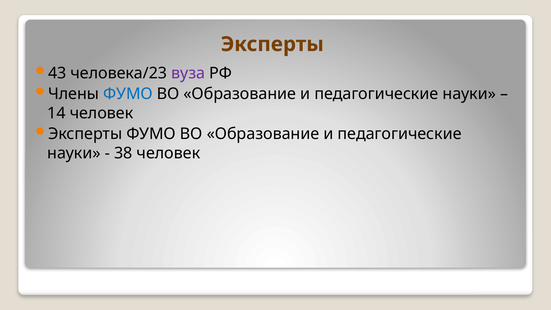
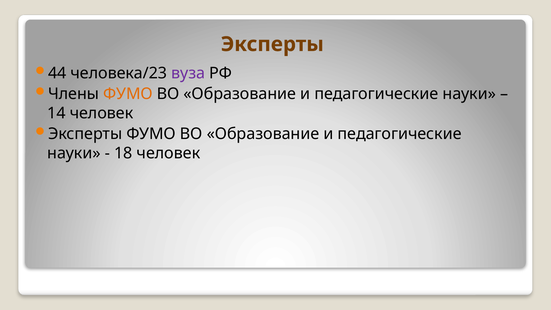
43: 43 -> 44
ФУМО at (128, 94) colour: blue -> orange
38: 38 -> 18
